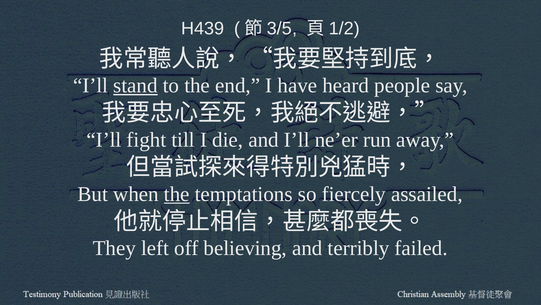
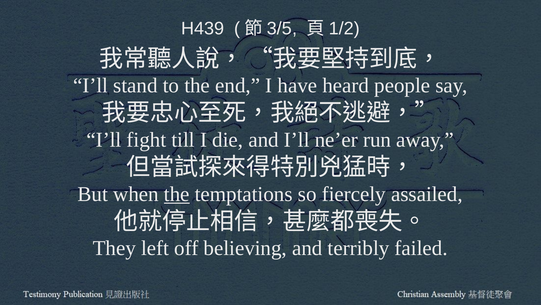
stand underline: present -> none
